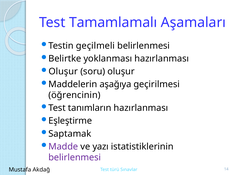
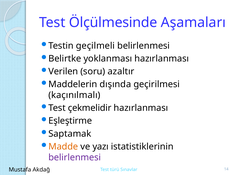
Tamamlamalı: Tamamlamalı -> Ölçülmesinde
Oluşur at (63, 72): Oluşur -> Verilen
soru oluşur: oluşur -> azaltır
aşağıya: aşağıya -> dışında
öğrencinin: öğrencinin -> kaçınılmalı
tanımların: tanımların -> çekmelidir
Madde colour: purple -> orange
